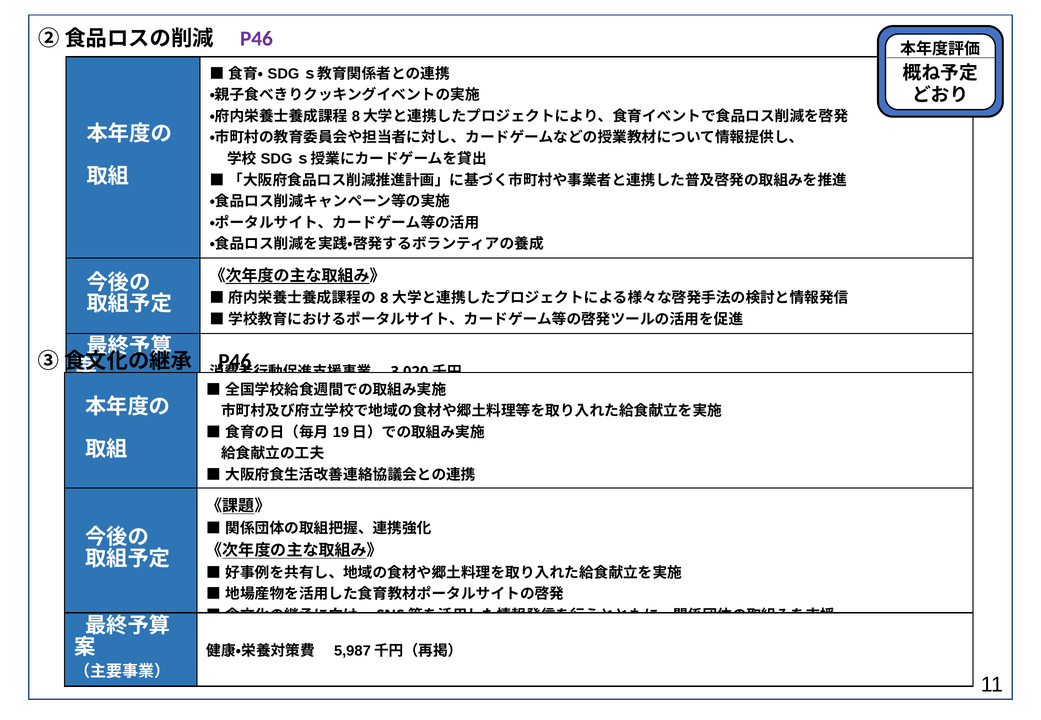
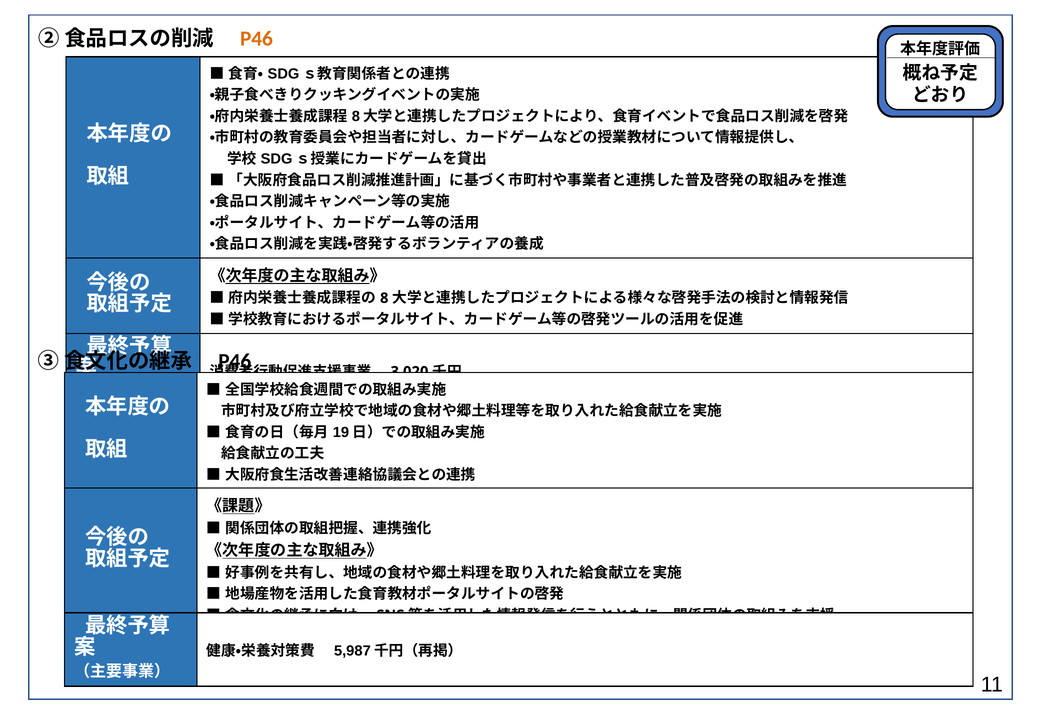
P46 at (256, 39) colour: purple -> orange
